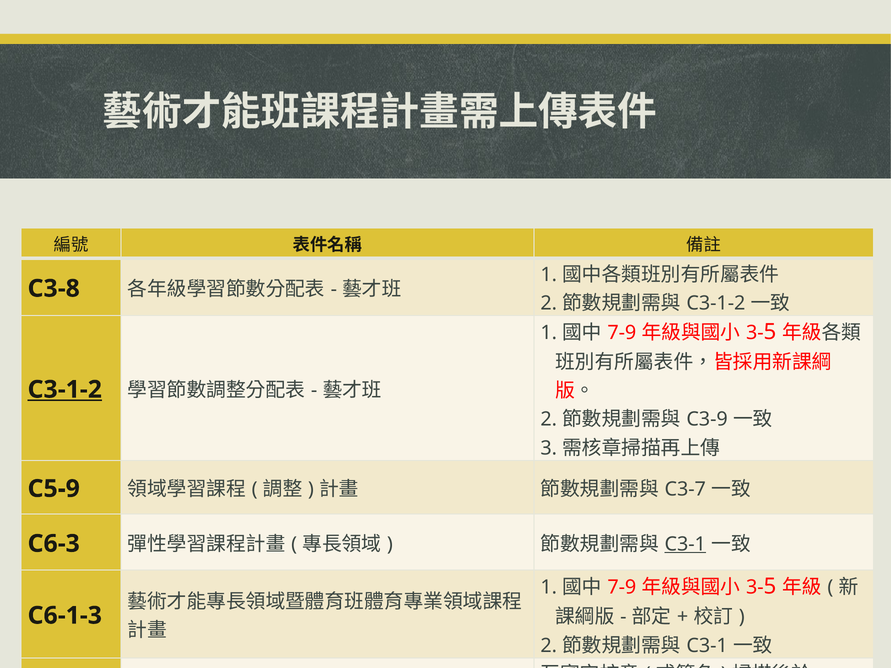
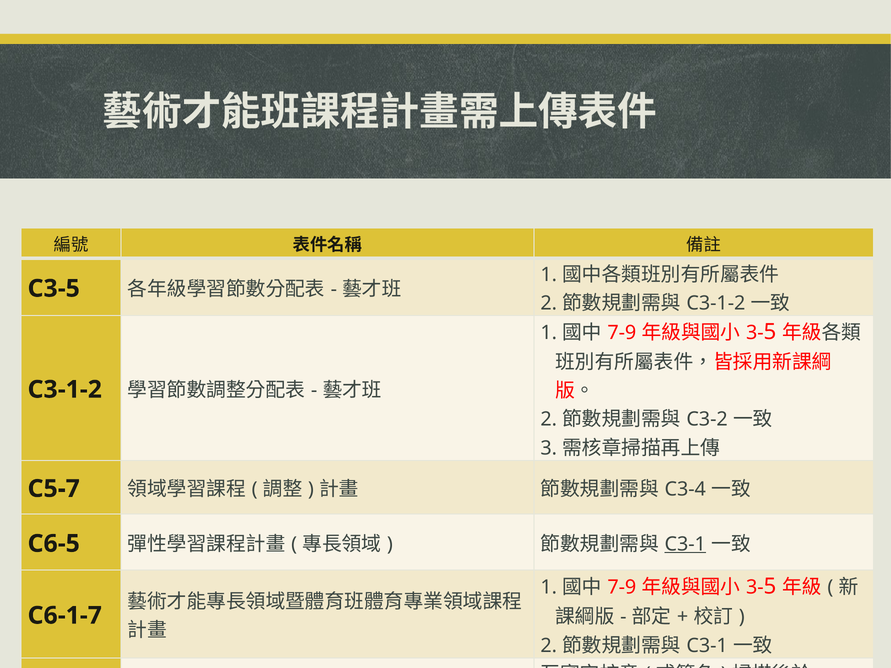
C3-8: C3-8 -> C3-5
C3-1-2 at (65, 390) underline: present -> none
C3-9: C3-9 -> C3-2
C5-9: C5-9 -> C5-7
C3-7: C3-7 -> C3-4
C6-3: C6-3 -> C6-5
C6-1-3: C6-1-3 -> C6-1-7
